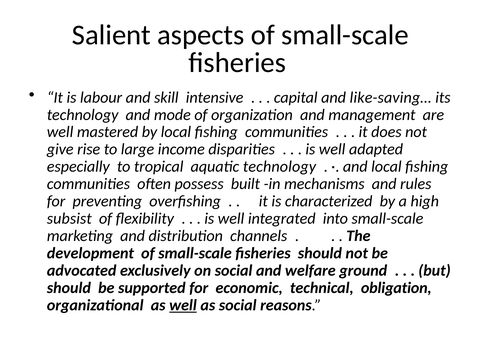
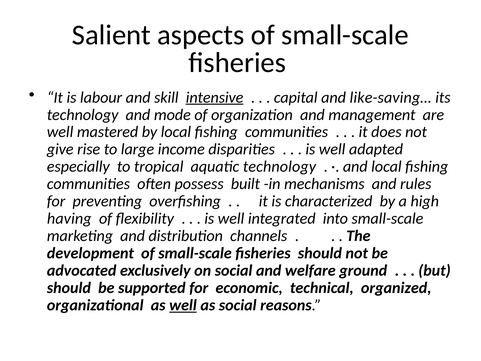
intensive underline: none -> present
subsist: subsist -> having
obligation: obligation -> organized
